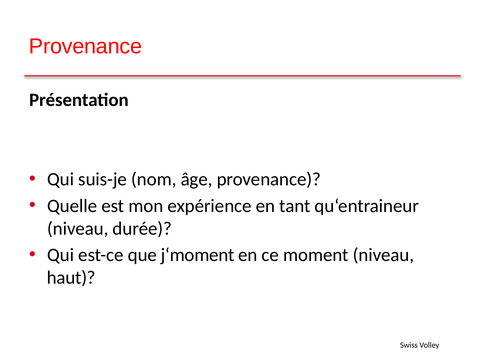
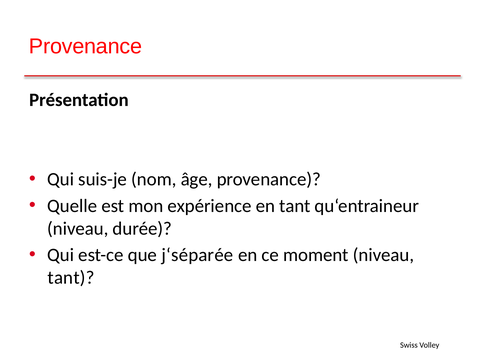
j‘moment: j‘moment -> j‘séparée
haut at (71, 277): haut -> tant
